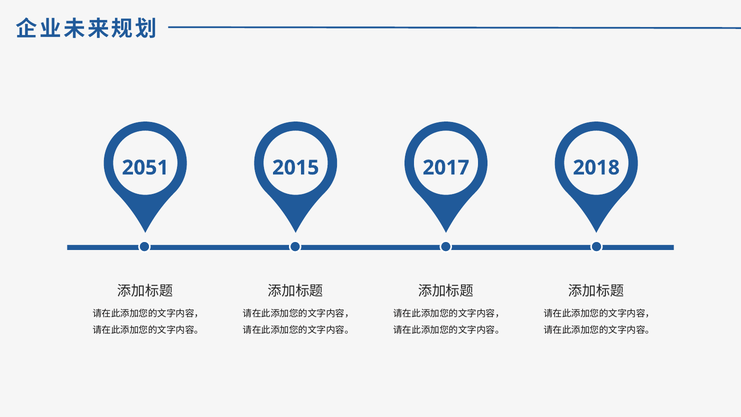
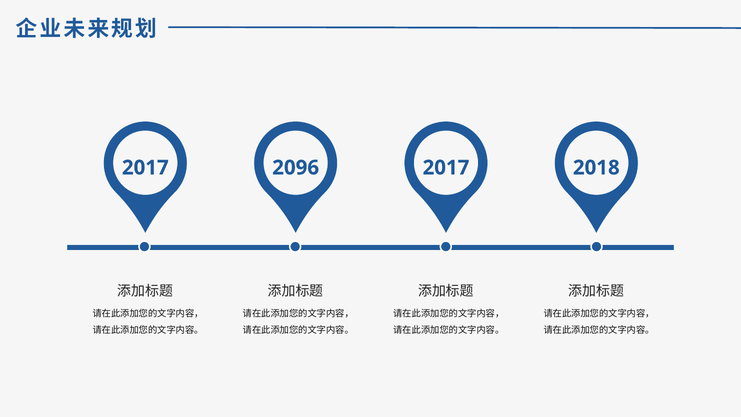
2051 at (145, 168): 2051 -> 2017
2015: 2015 -> 2096
